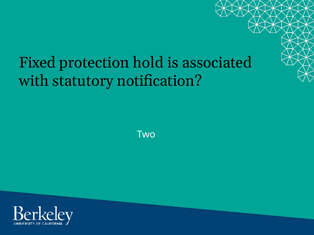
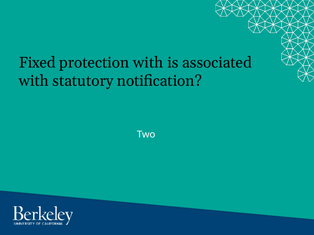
protection hold: hold -> with
